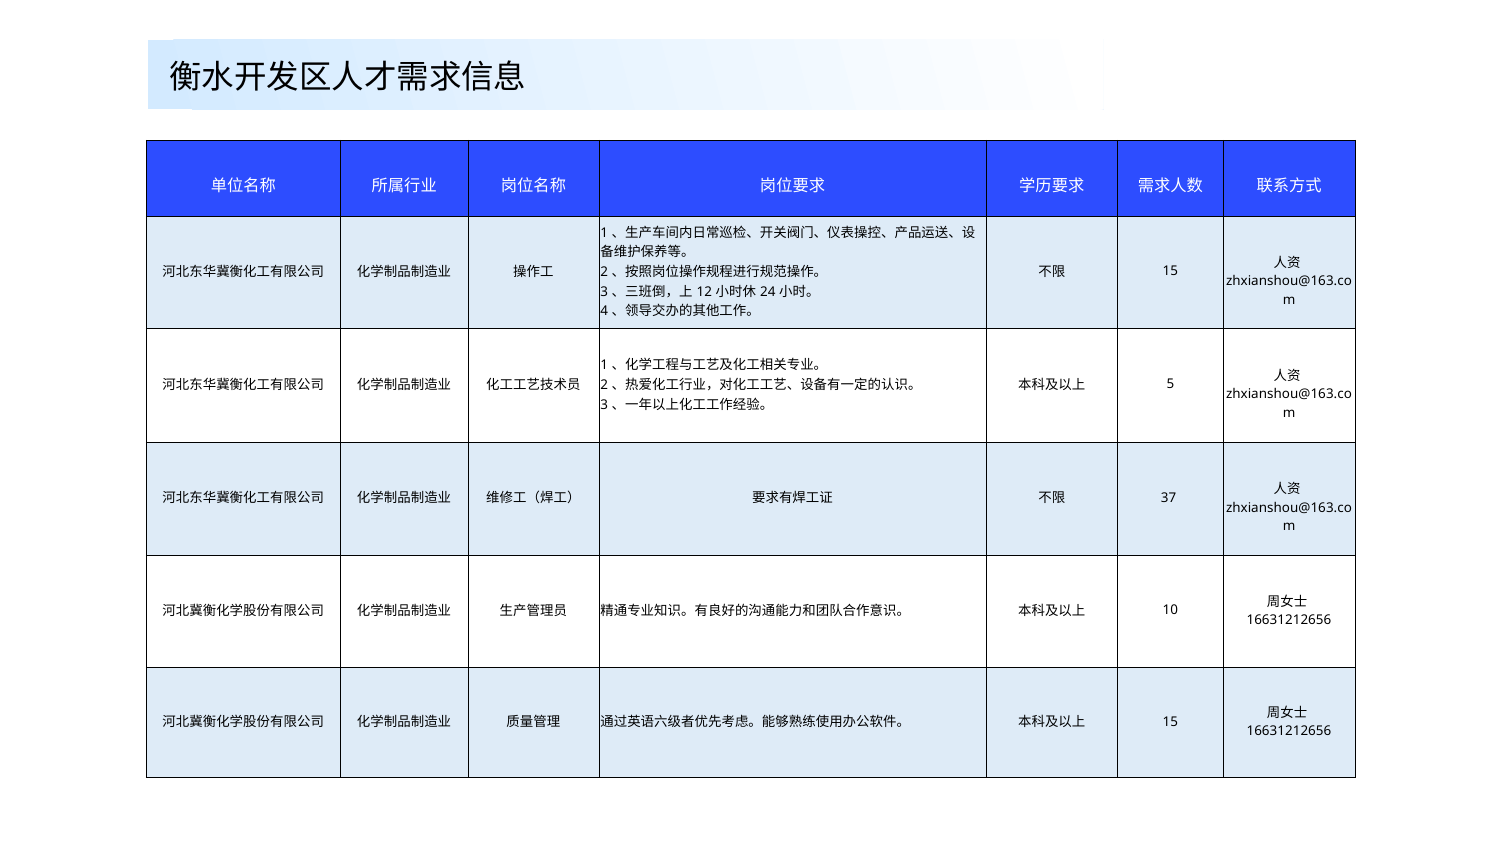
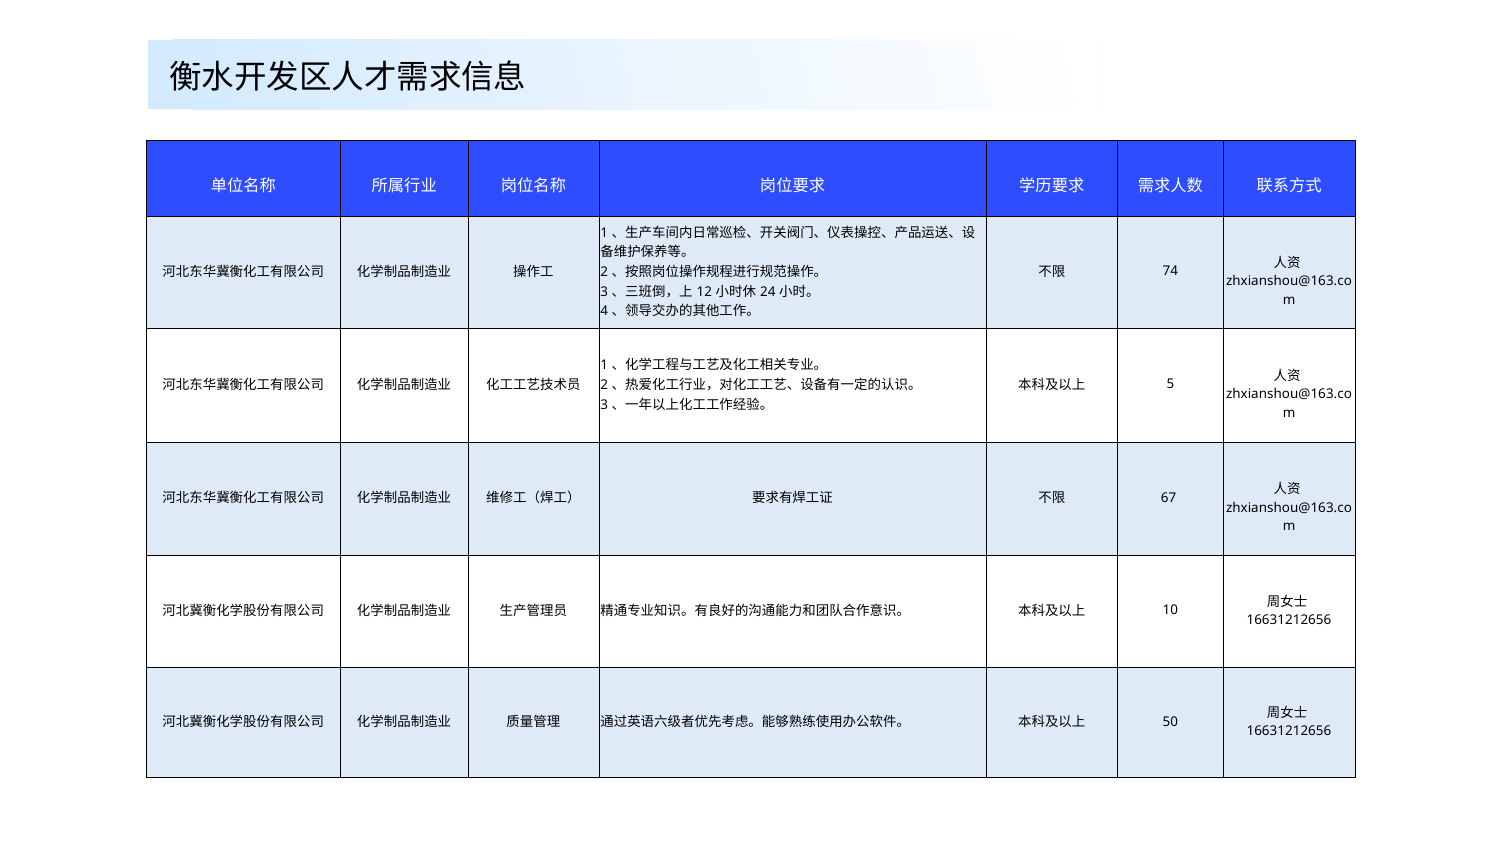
15 at (1170, 271): 15 -> 74
37: 37 -> 67
15 at (1170, 721): 15 -> 50
